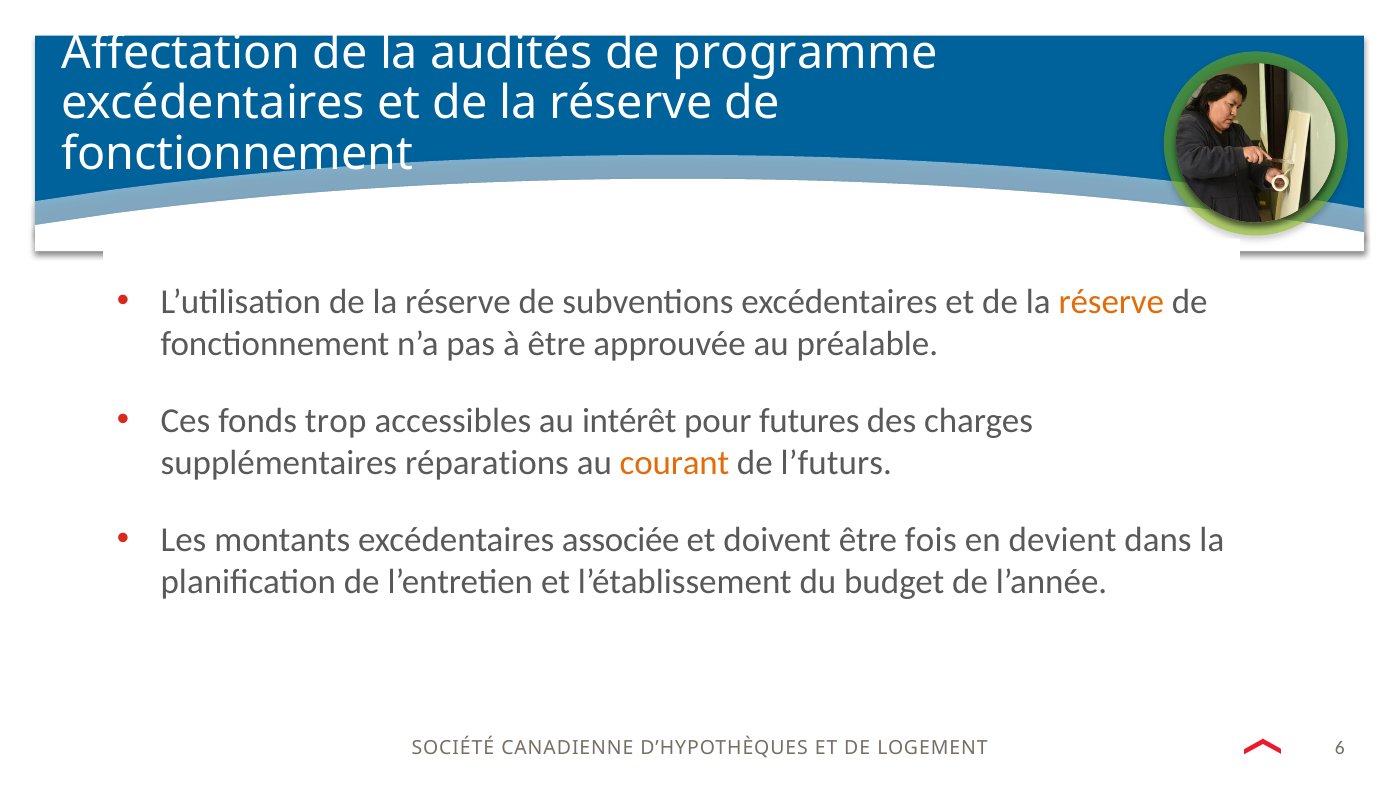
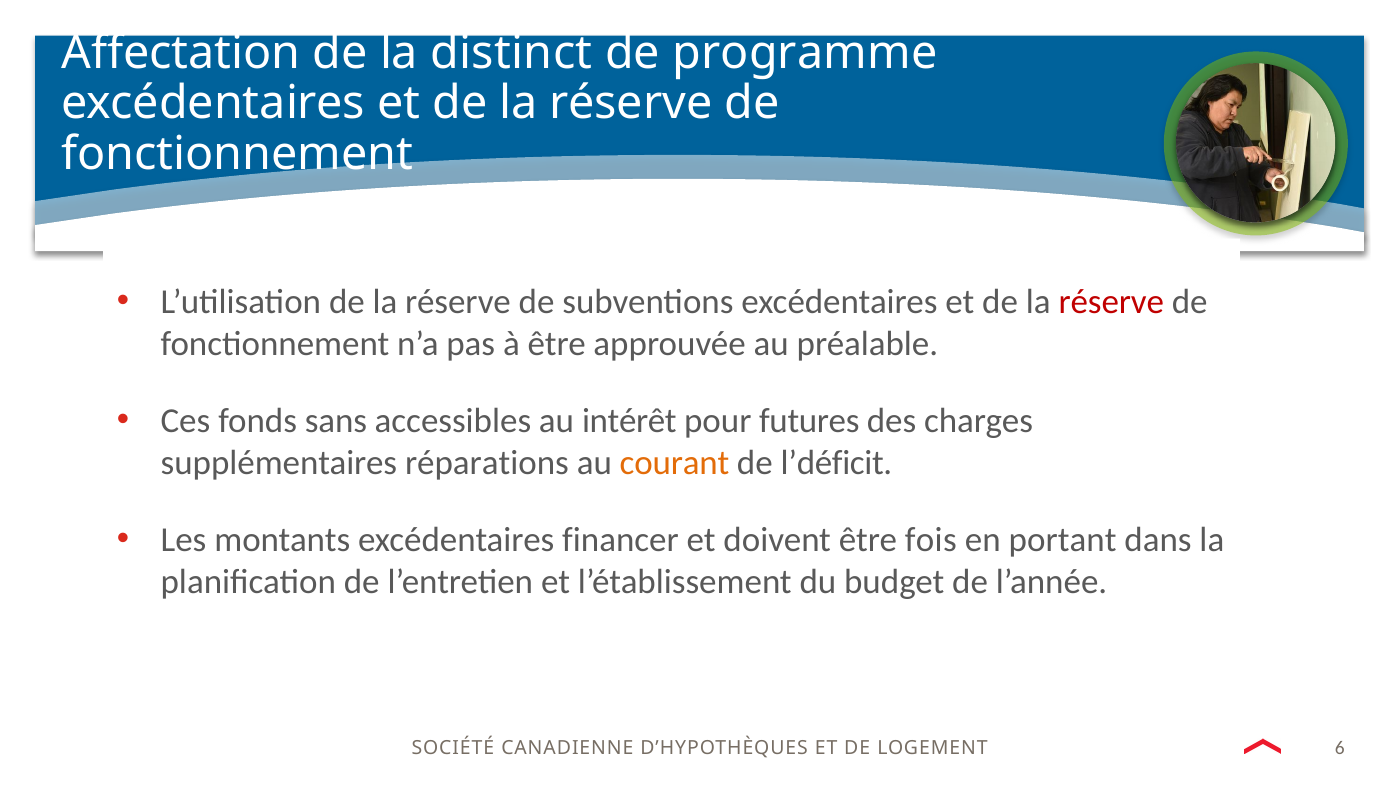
audités: audités -> distinct
réserve at (1111, 302) colour: orange -> red
trop: trop -> sans
l’futurs: l’futurs -> l’déficit
associée: associée -> financer
devient: devient -> portant
